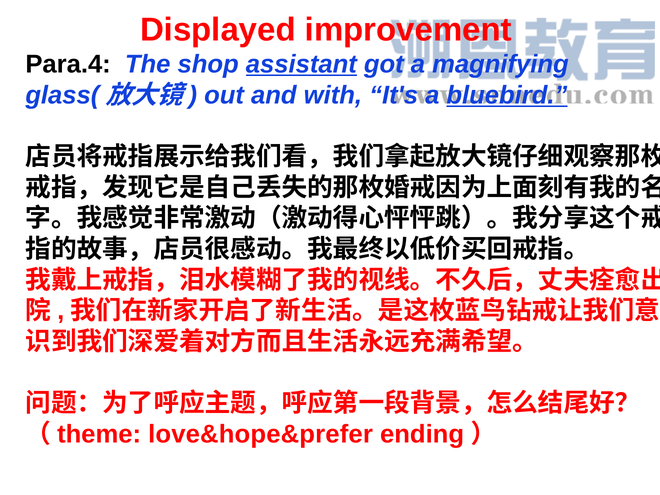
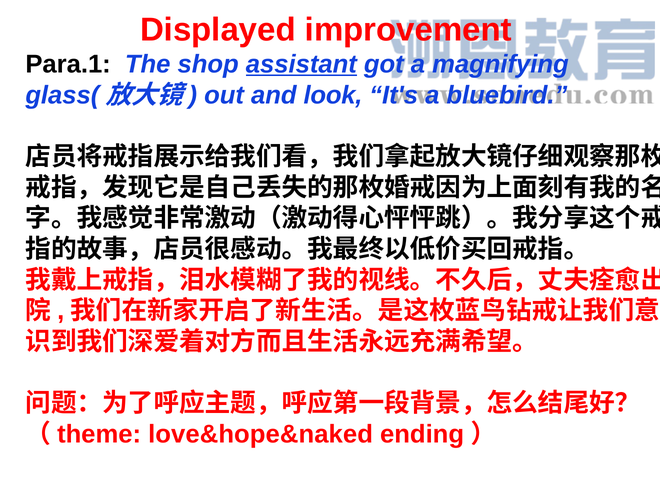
Para.4: Para.4 -> Para.1
with: with -> look
bluebird underline: present -> none
love&hope&prefer: love&hope&prefer -> love&hope&naked
